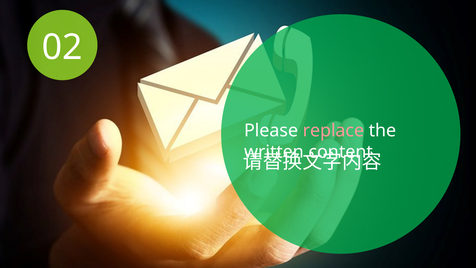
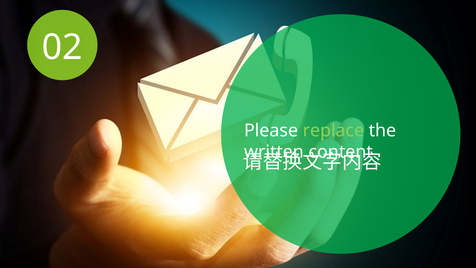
replace colour: pink -> light green
